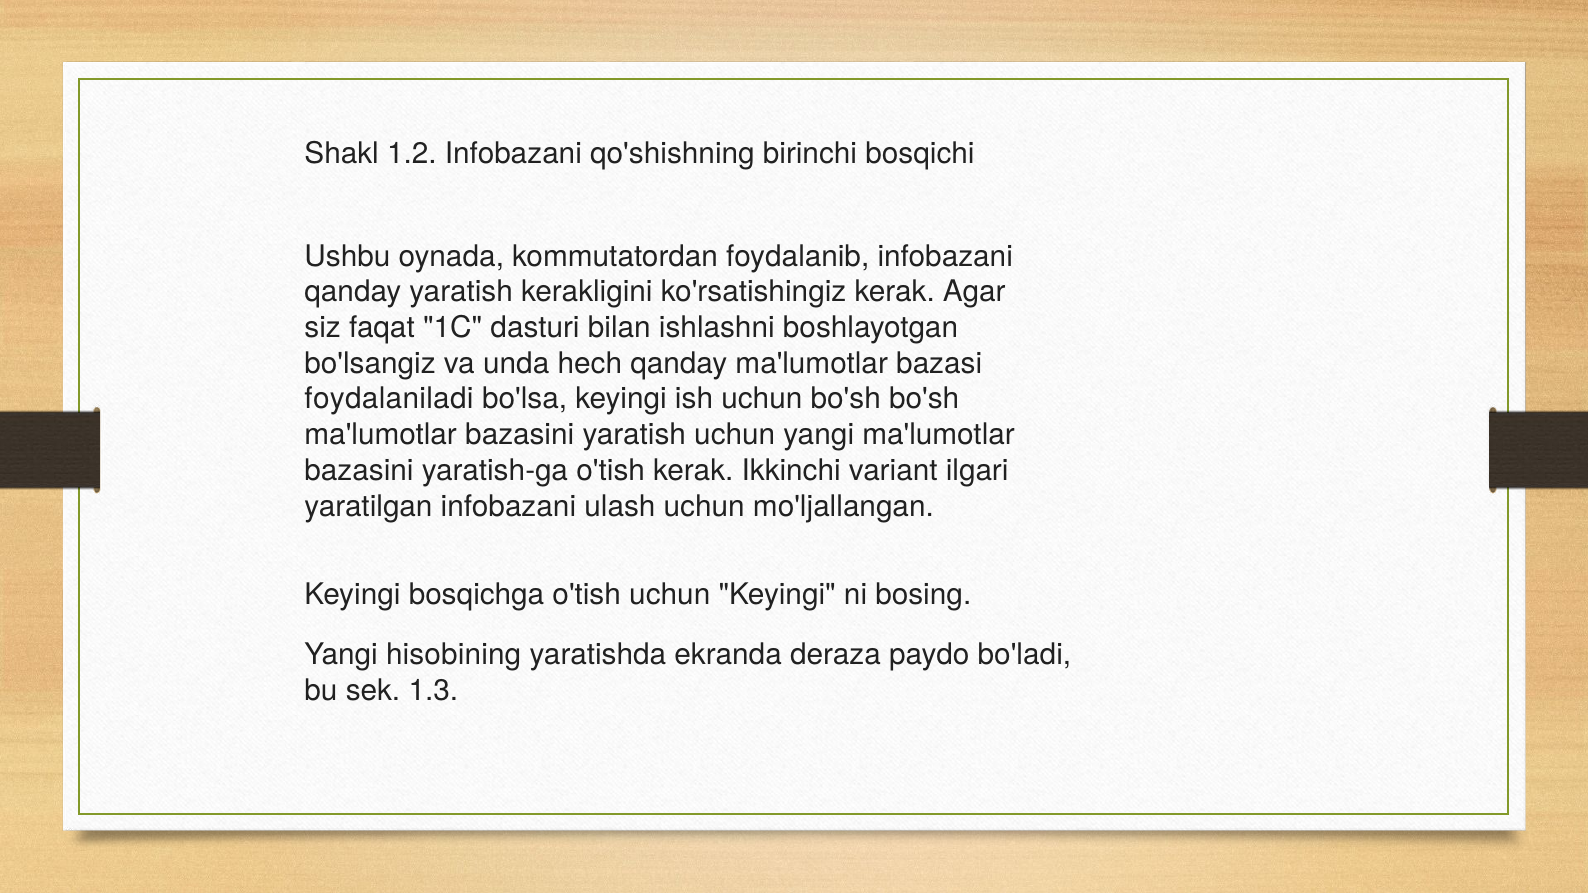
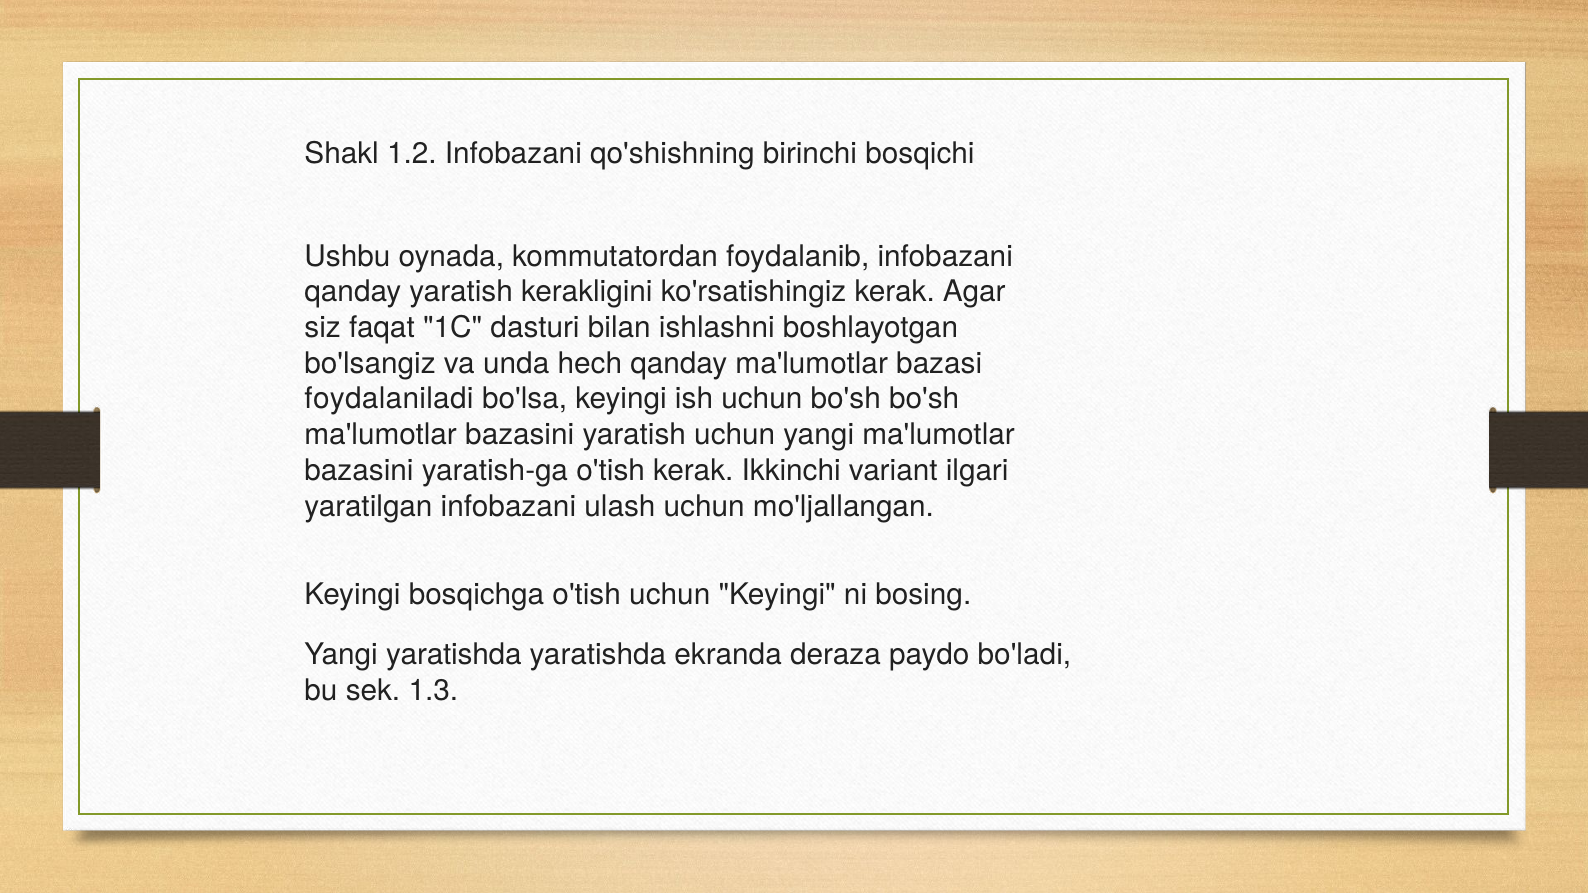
Yangi hisobining: hisobining -> yaratishda
